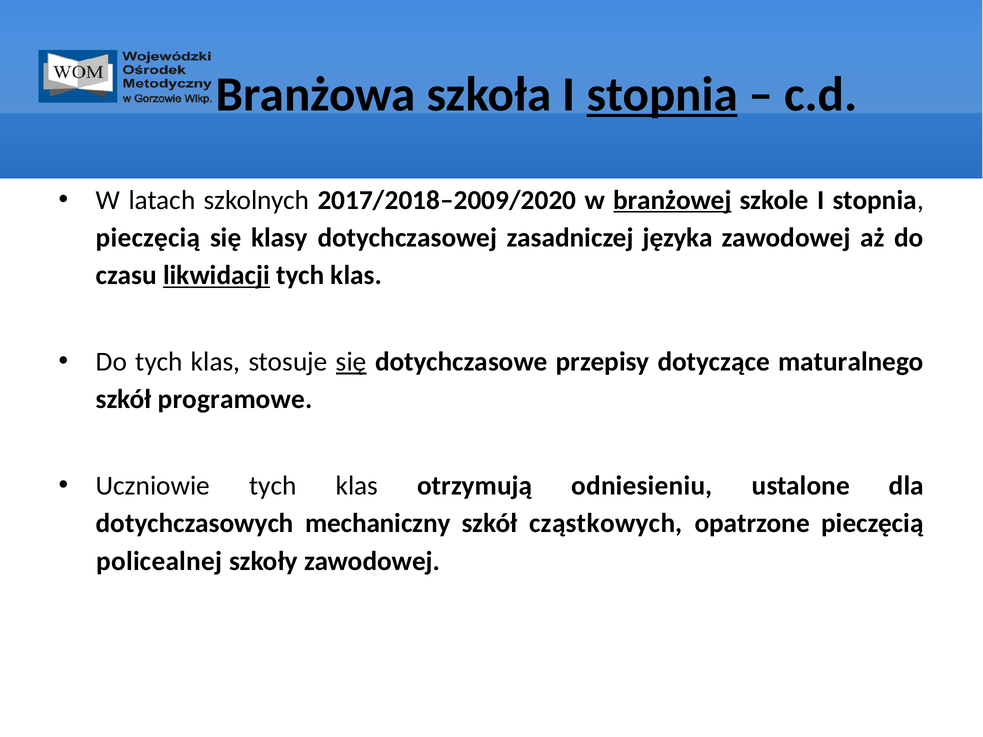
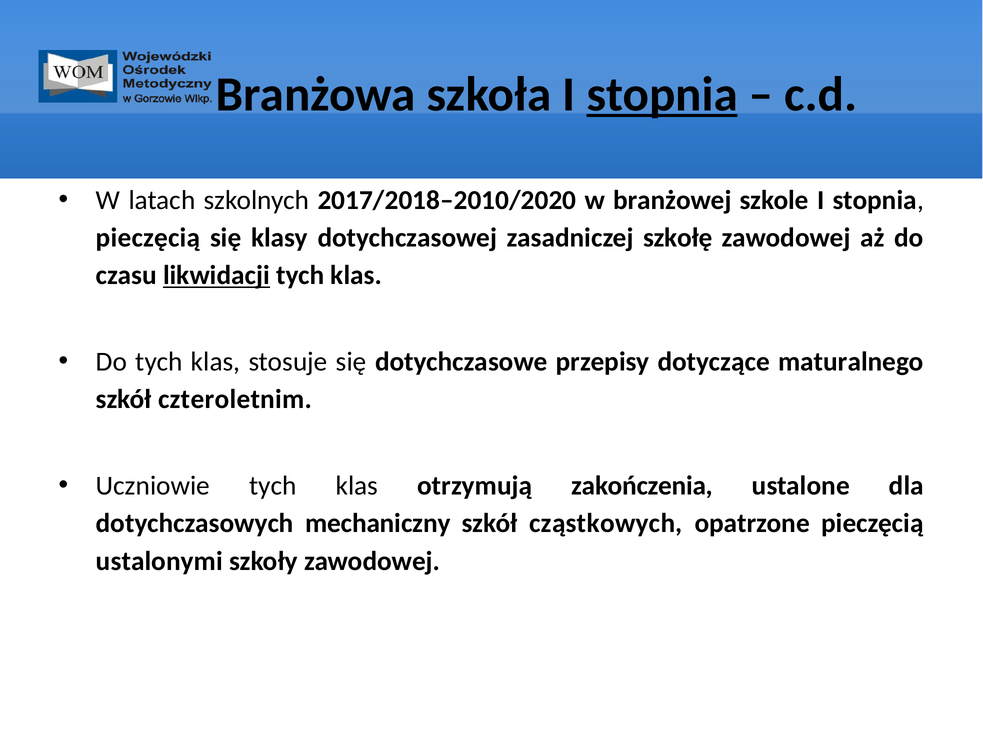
2017/2018–2009/2020: 2017/2018–2009/2020 -> 2017/2018–2010/2020
branżowej underline: present -> none
języka: języka -> szkołę
się at (351, 362) underline: present -> none
programowe: programowe -> czteroletnim
odniesieniu: odniesieniu -> zakończenia
policealnej: policealnej -> ustalonymi
